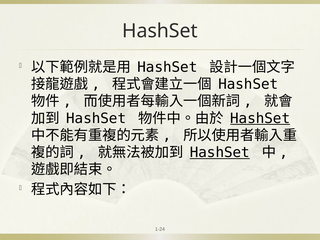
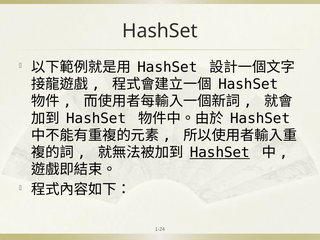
HashSet at (260, 118) underline: present -> none
